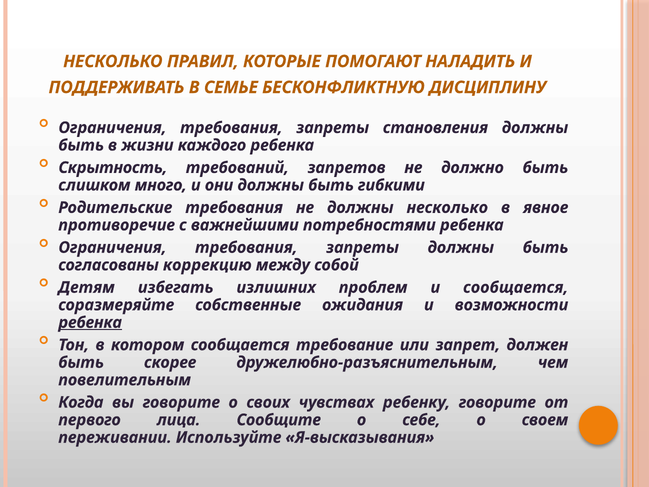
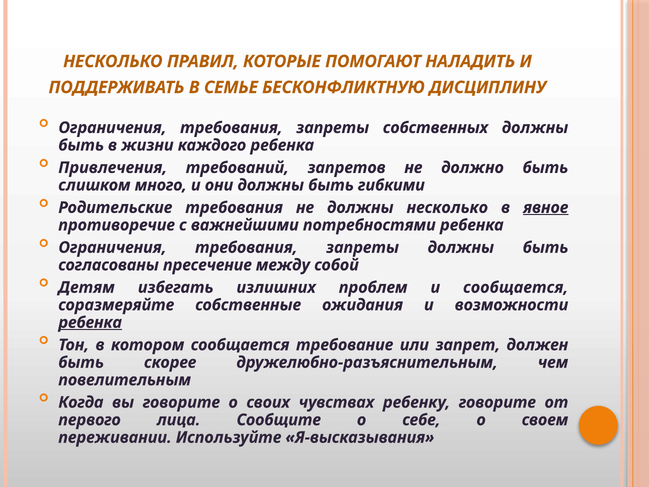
становления: становления -> собственных
Скрытность: Скрытность -> Привлечения
явное underline: none -> present
коррекцию: коррекцию -> пресечение
